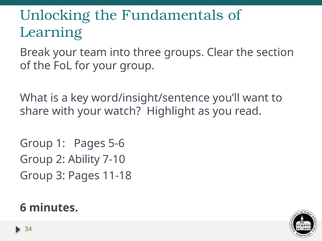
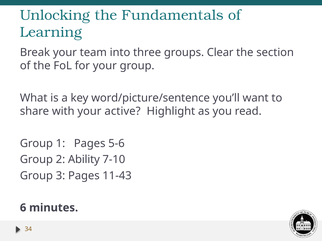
word/insight/sentence: word/insight/sentence -> word/picture/sentence
watch: watch -> active
11-18: 11-18 -> 11-43
